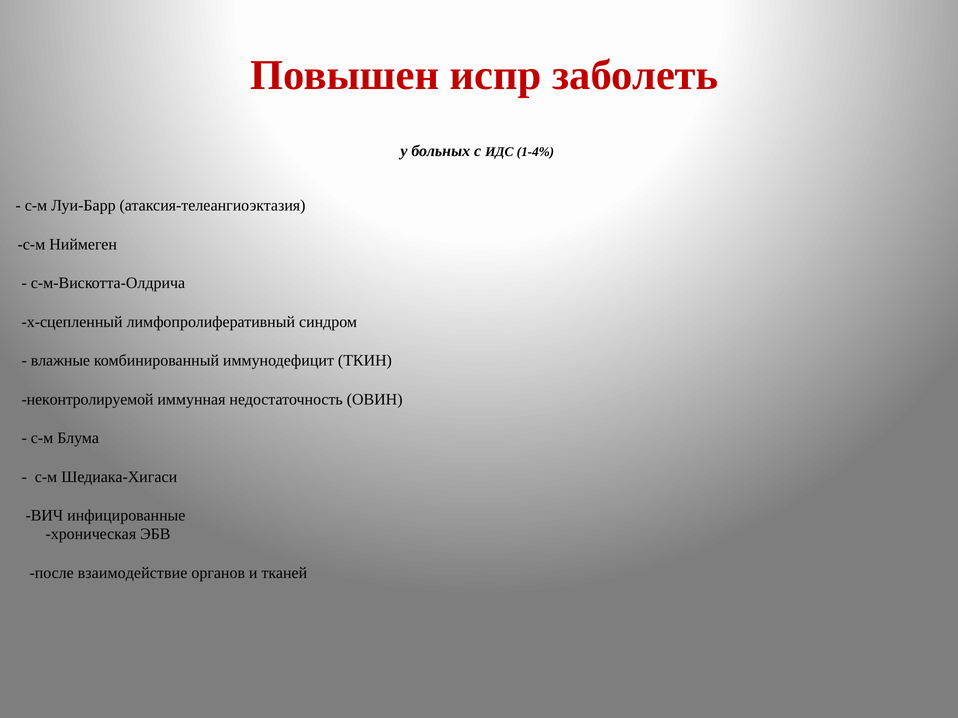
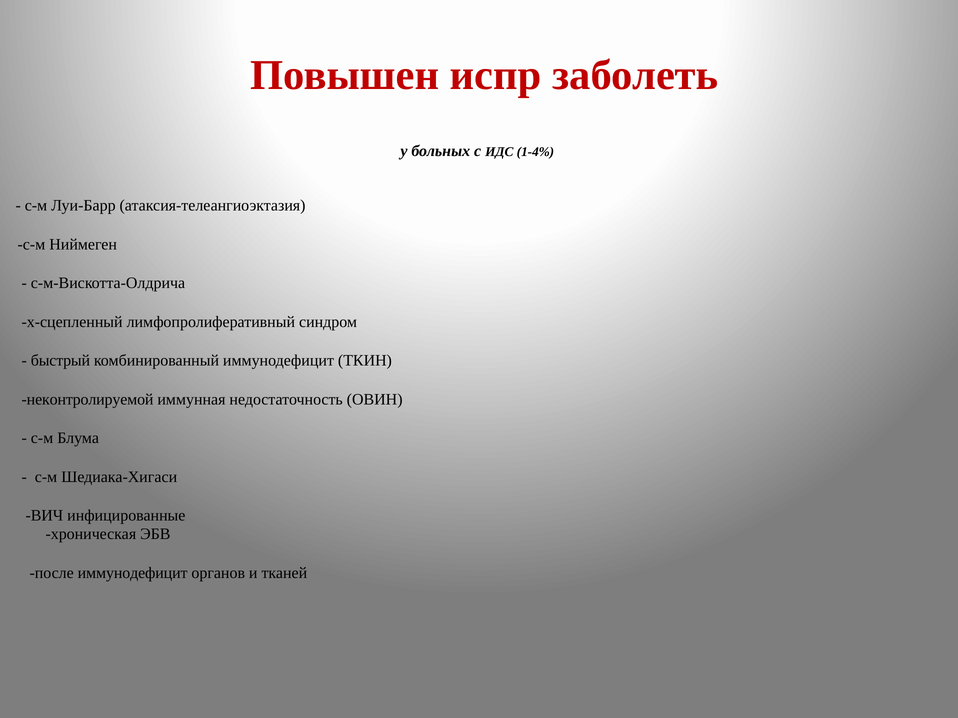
влажные: влажные -> быстрый
после взаимодействие: взаимодействие -> иммунодефицит
